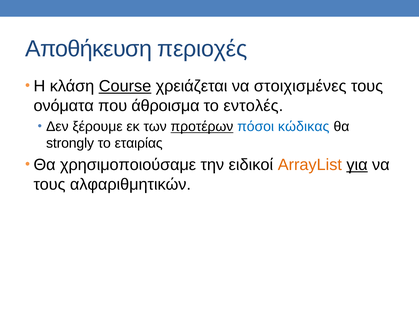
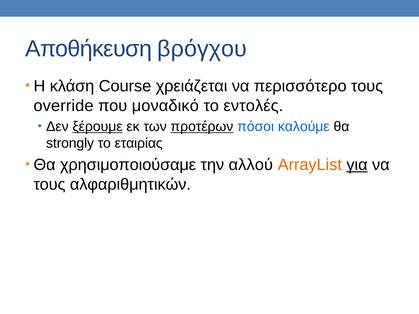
περιοχές: περιοχές -> βρόγχου
Course underline: present -> none
στοιχισμένες: στοιχισμένες -> περισσότερο
ονόματα: ονόματα -> override
άθροισμα: άθροισμα -> μοναδικό
ξέρουμε underline: none -> present
κώδικας: κώδικας -> καλούμε
ειδικοί: ειδικοί -> αλλού
